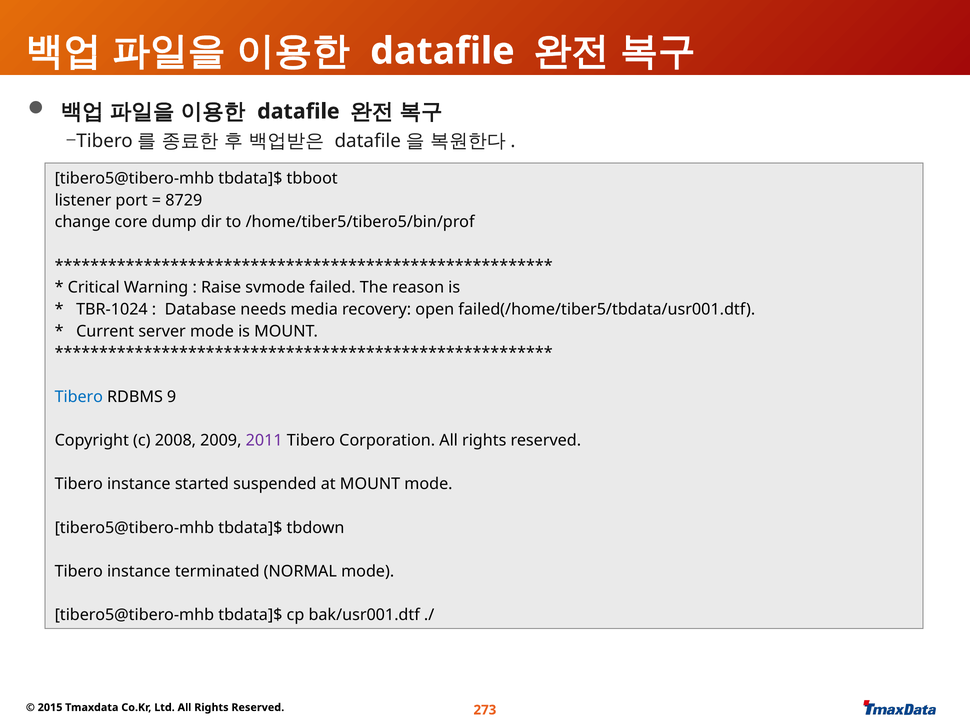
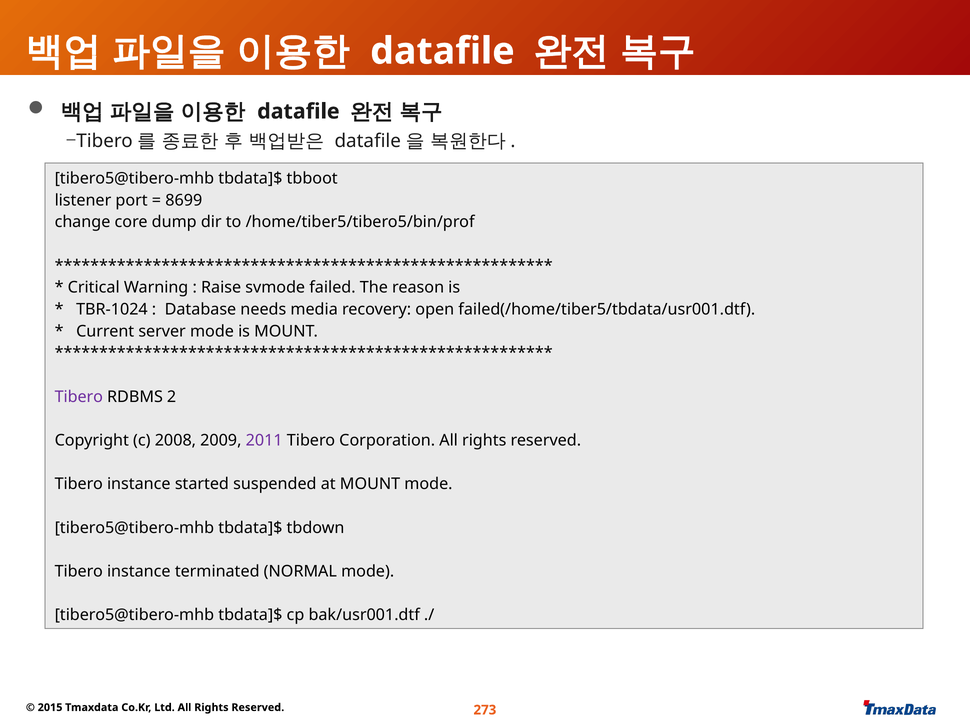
8729: 8729 -> 8699
Tibero at (79, 397) colour: blue -> purple
9: 9 -> 2
